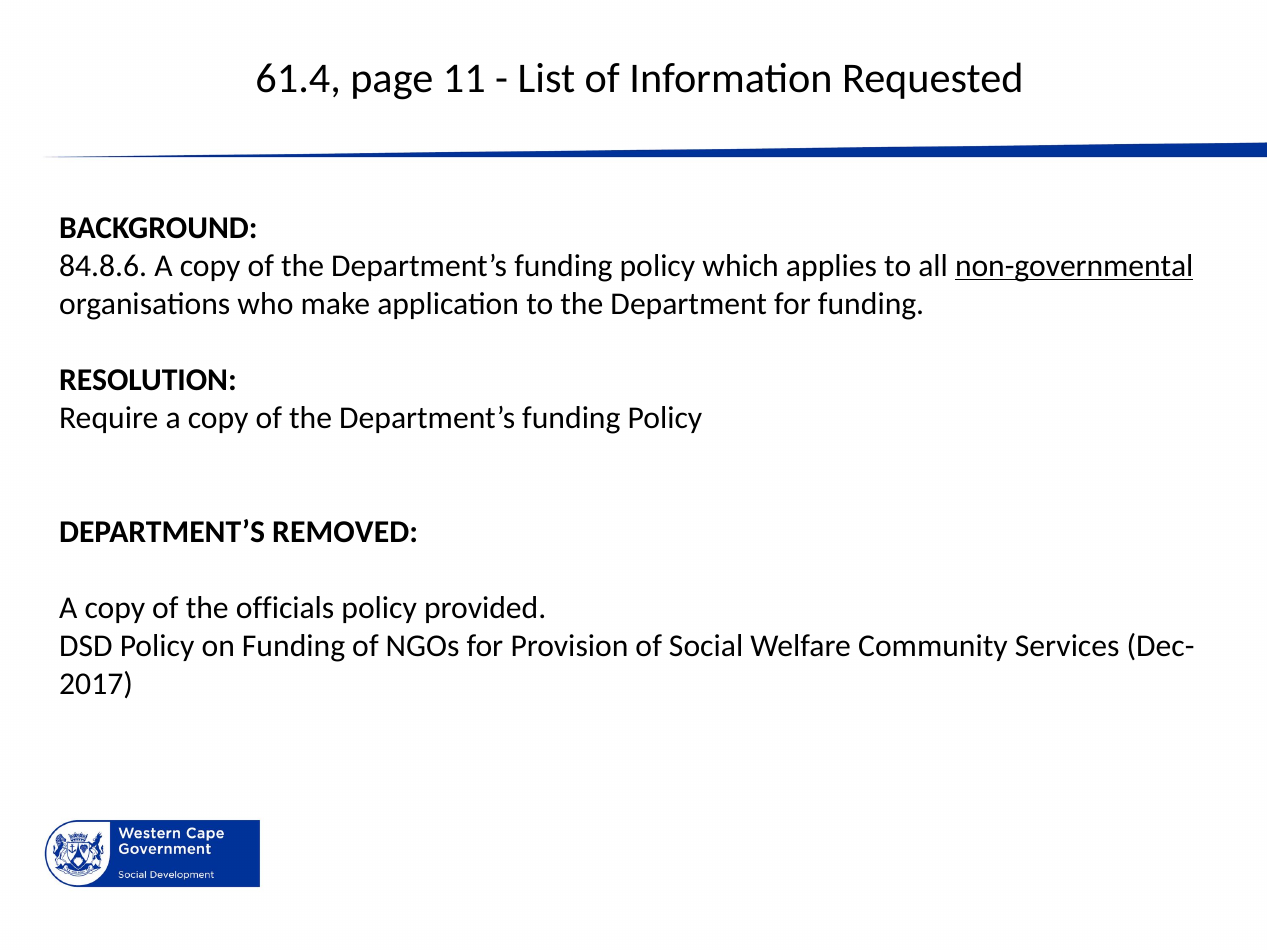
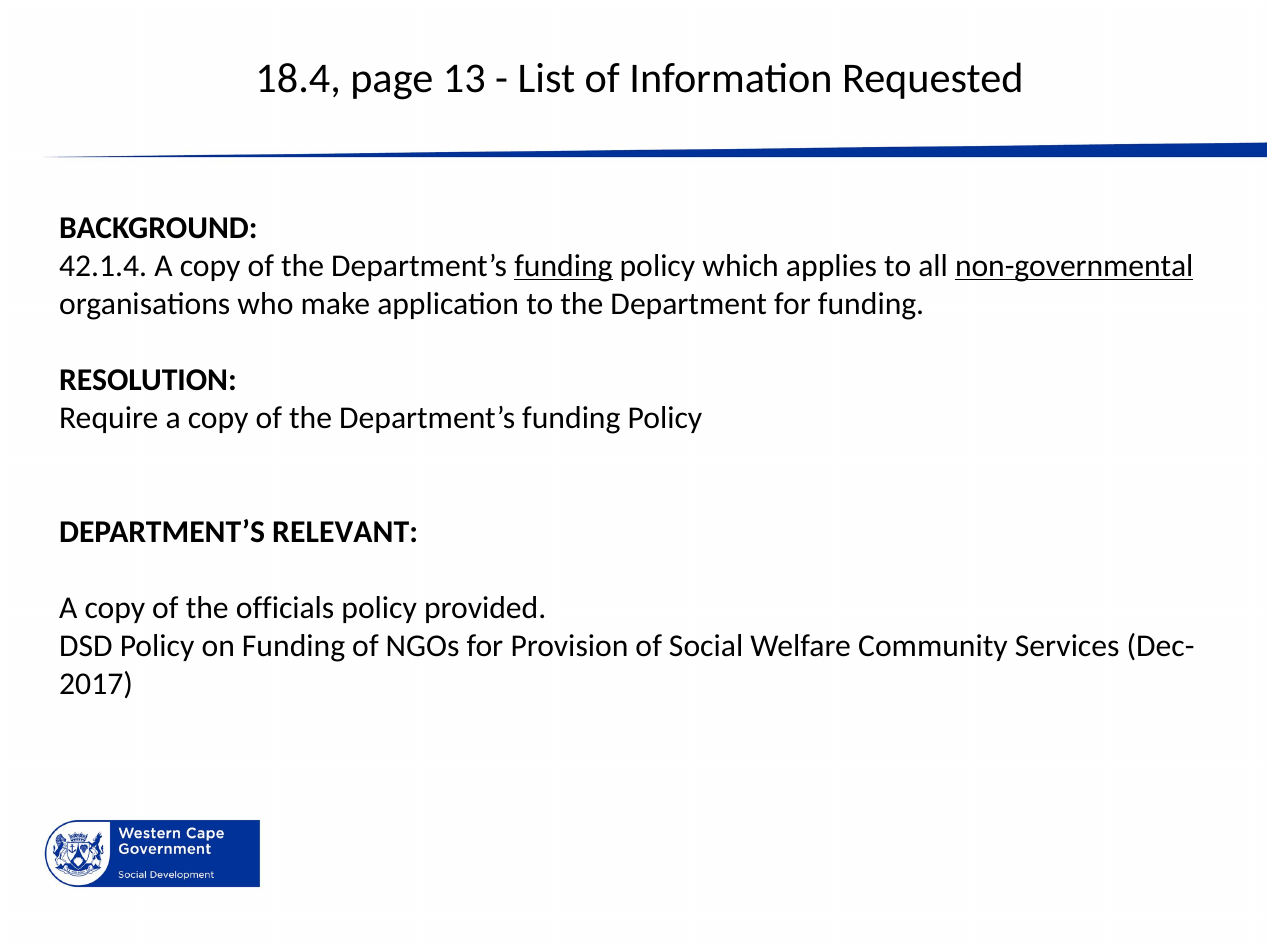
61.4: 61.4 -> 18.4
11: 11 -> 13
84.8.6: 84.8.6 -> 42.1.4
funding at (563, 266) underline: none -> present
REMOVED: REMOVED -> RELEVANT
